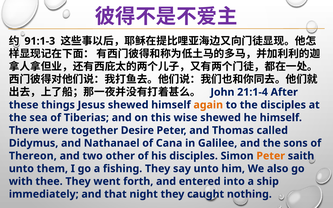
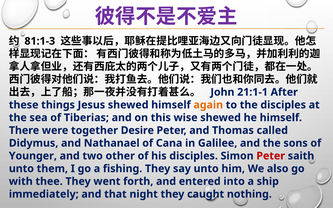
91:1-3: 91:1-3 -> 81:1-3
21:1-4: 21:1-4 -> 21:1-1
Thereon: Thereon -> Younger
Peter at (271, 156) colour: orange -> red
